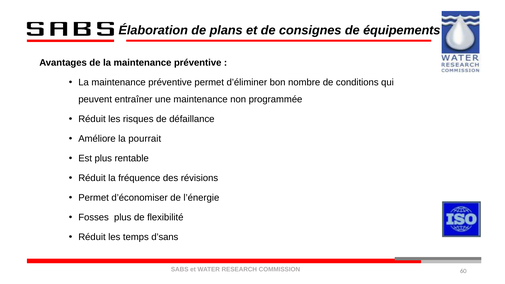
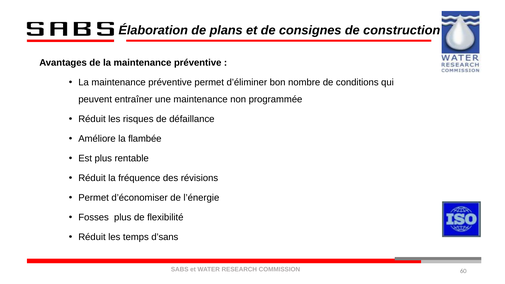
équipements: équipements -> construction
pourrait: pourrait -> flambée
